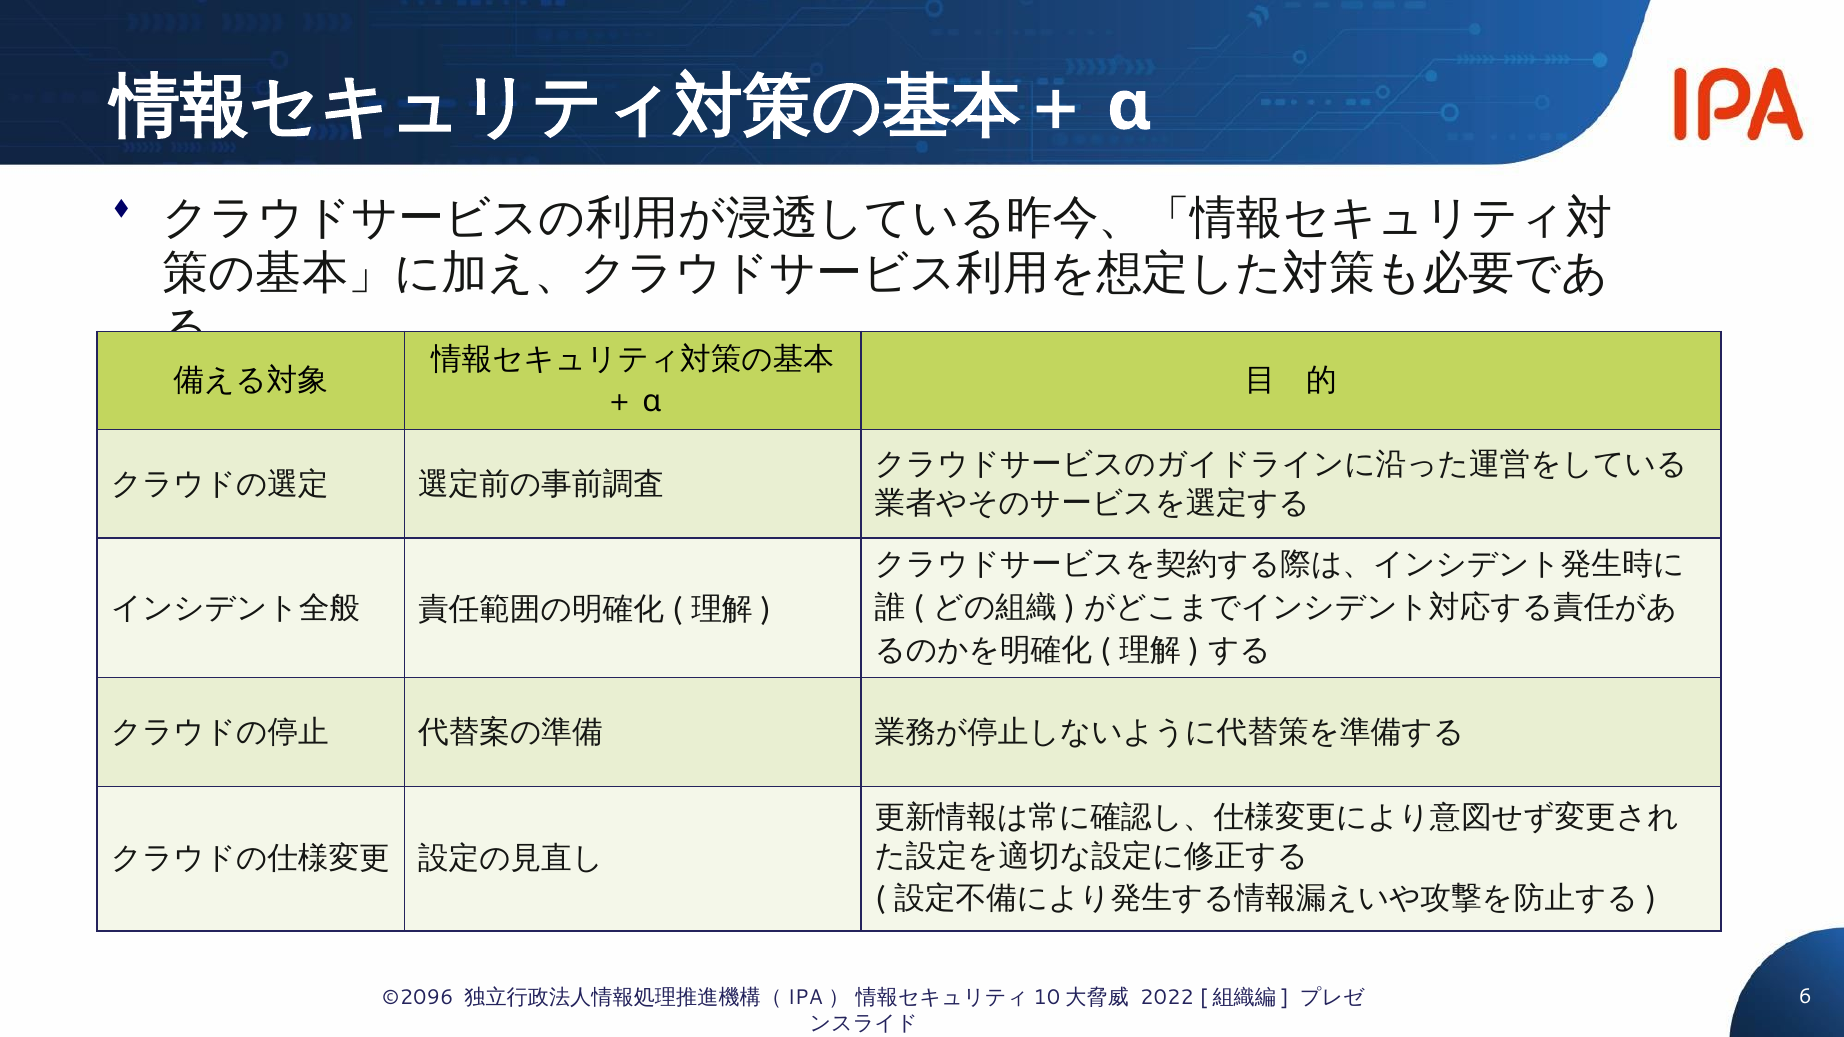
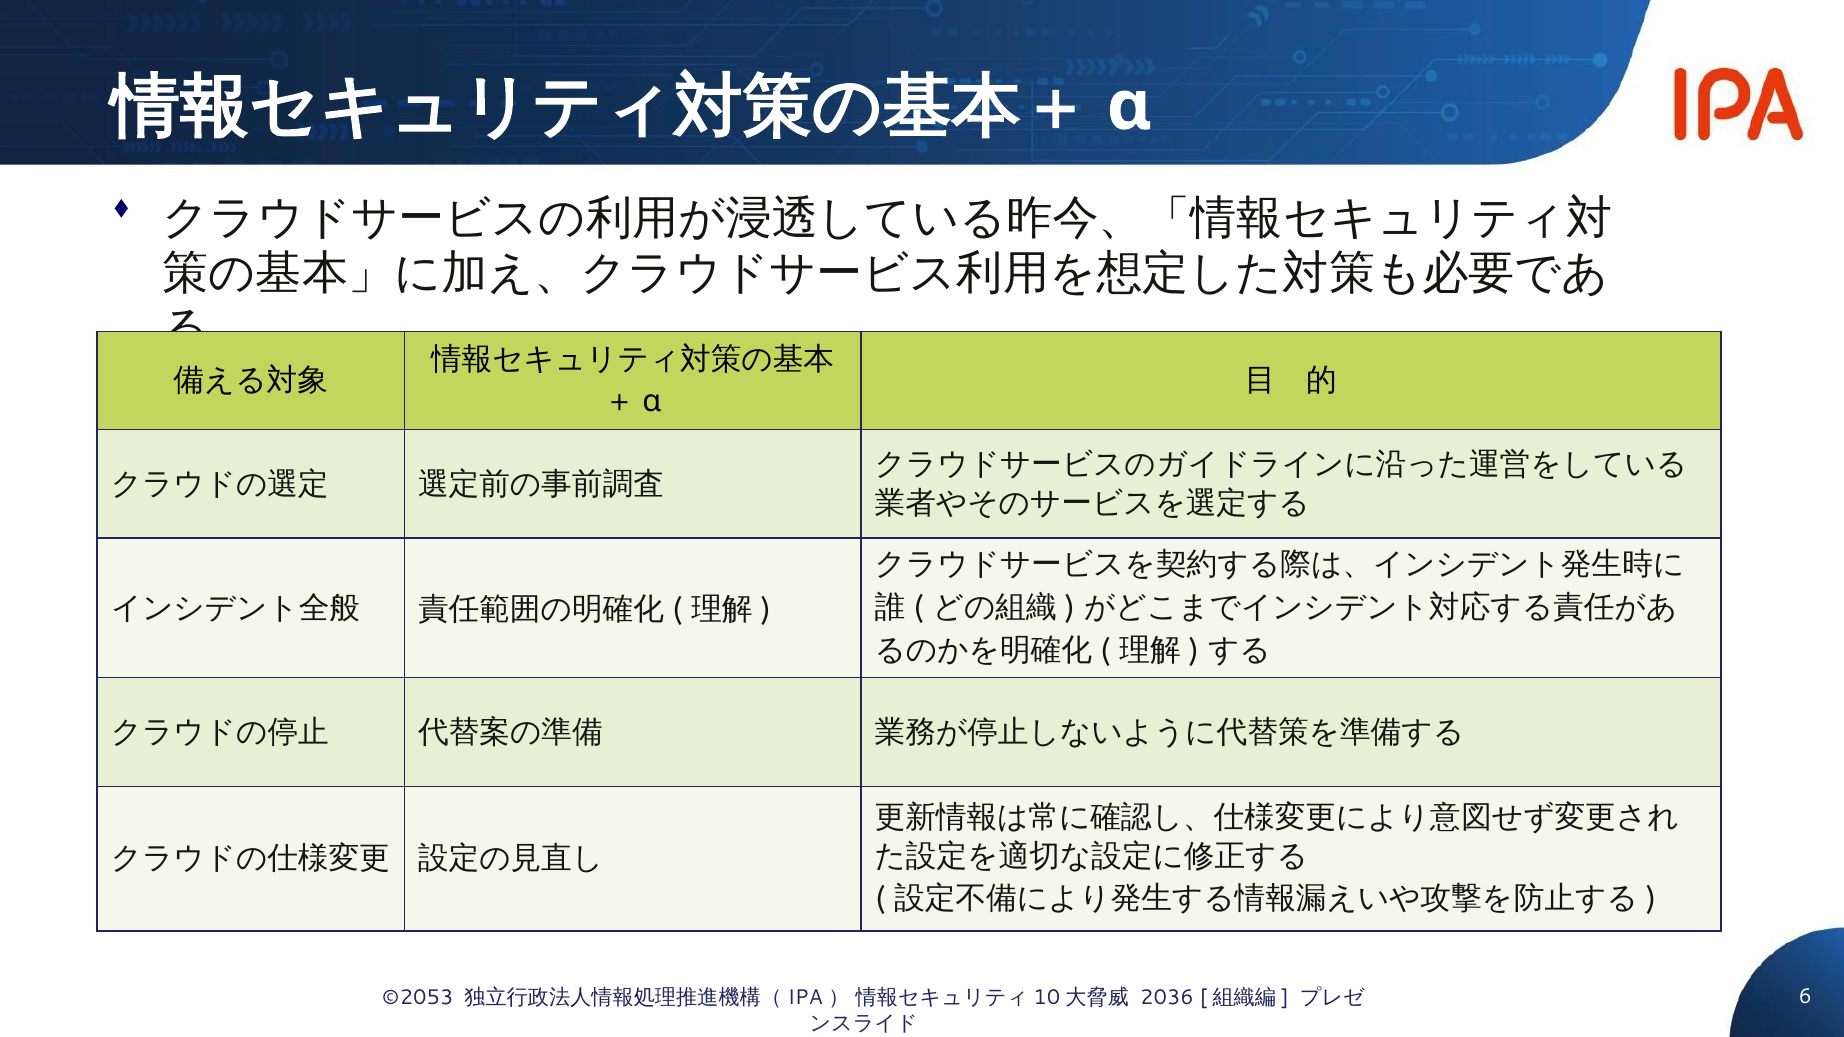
©2096: ©2096 -> ©2053
2022: 2022 -> 2036
